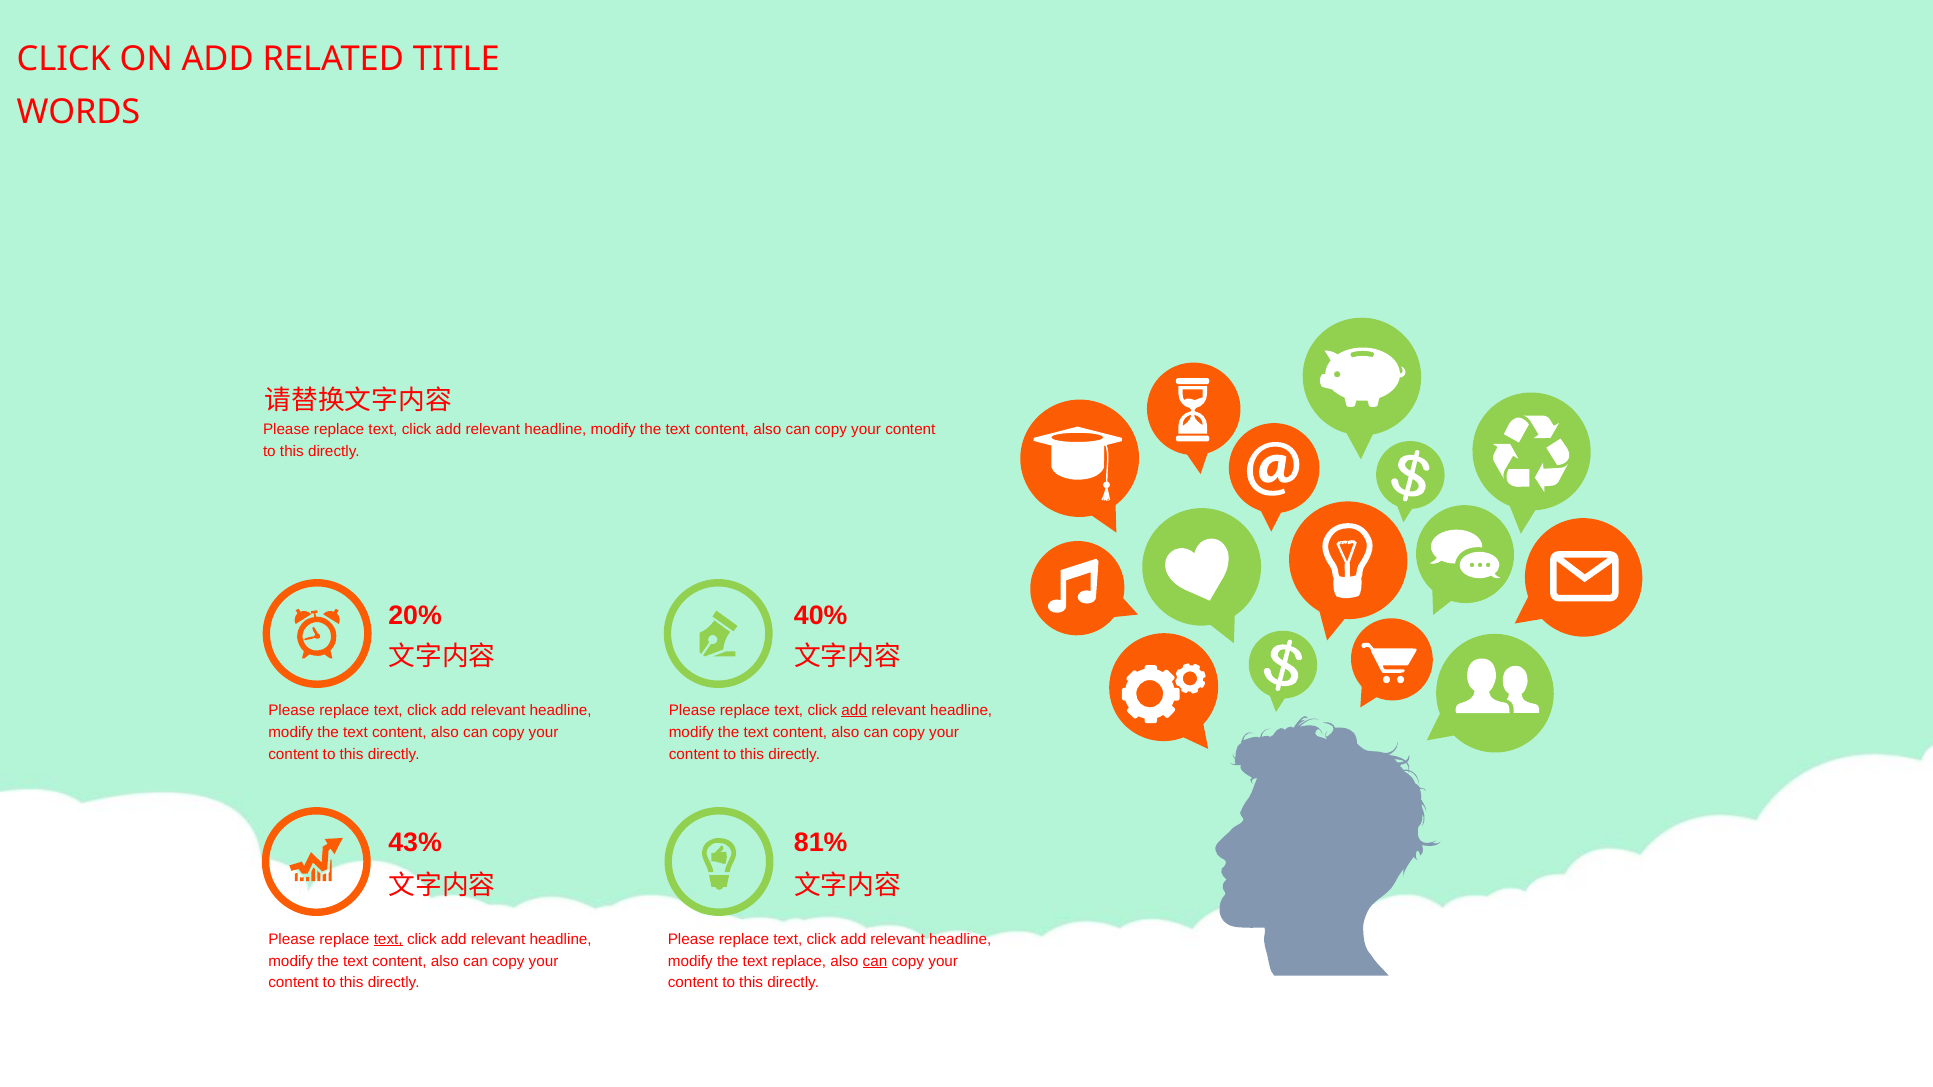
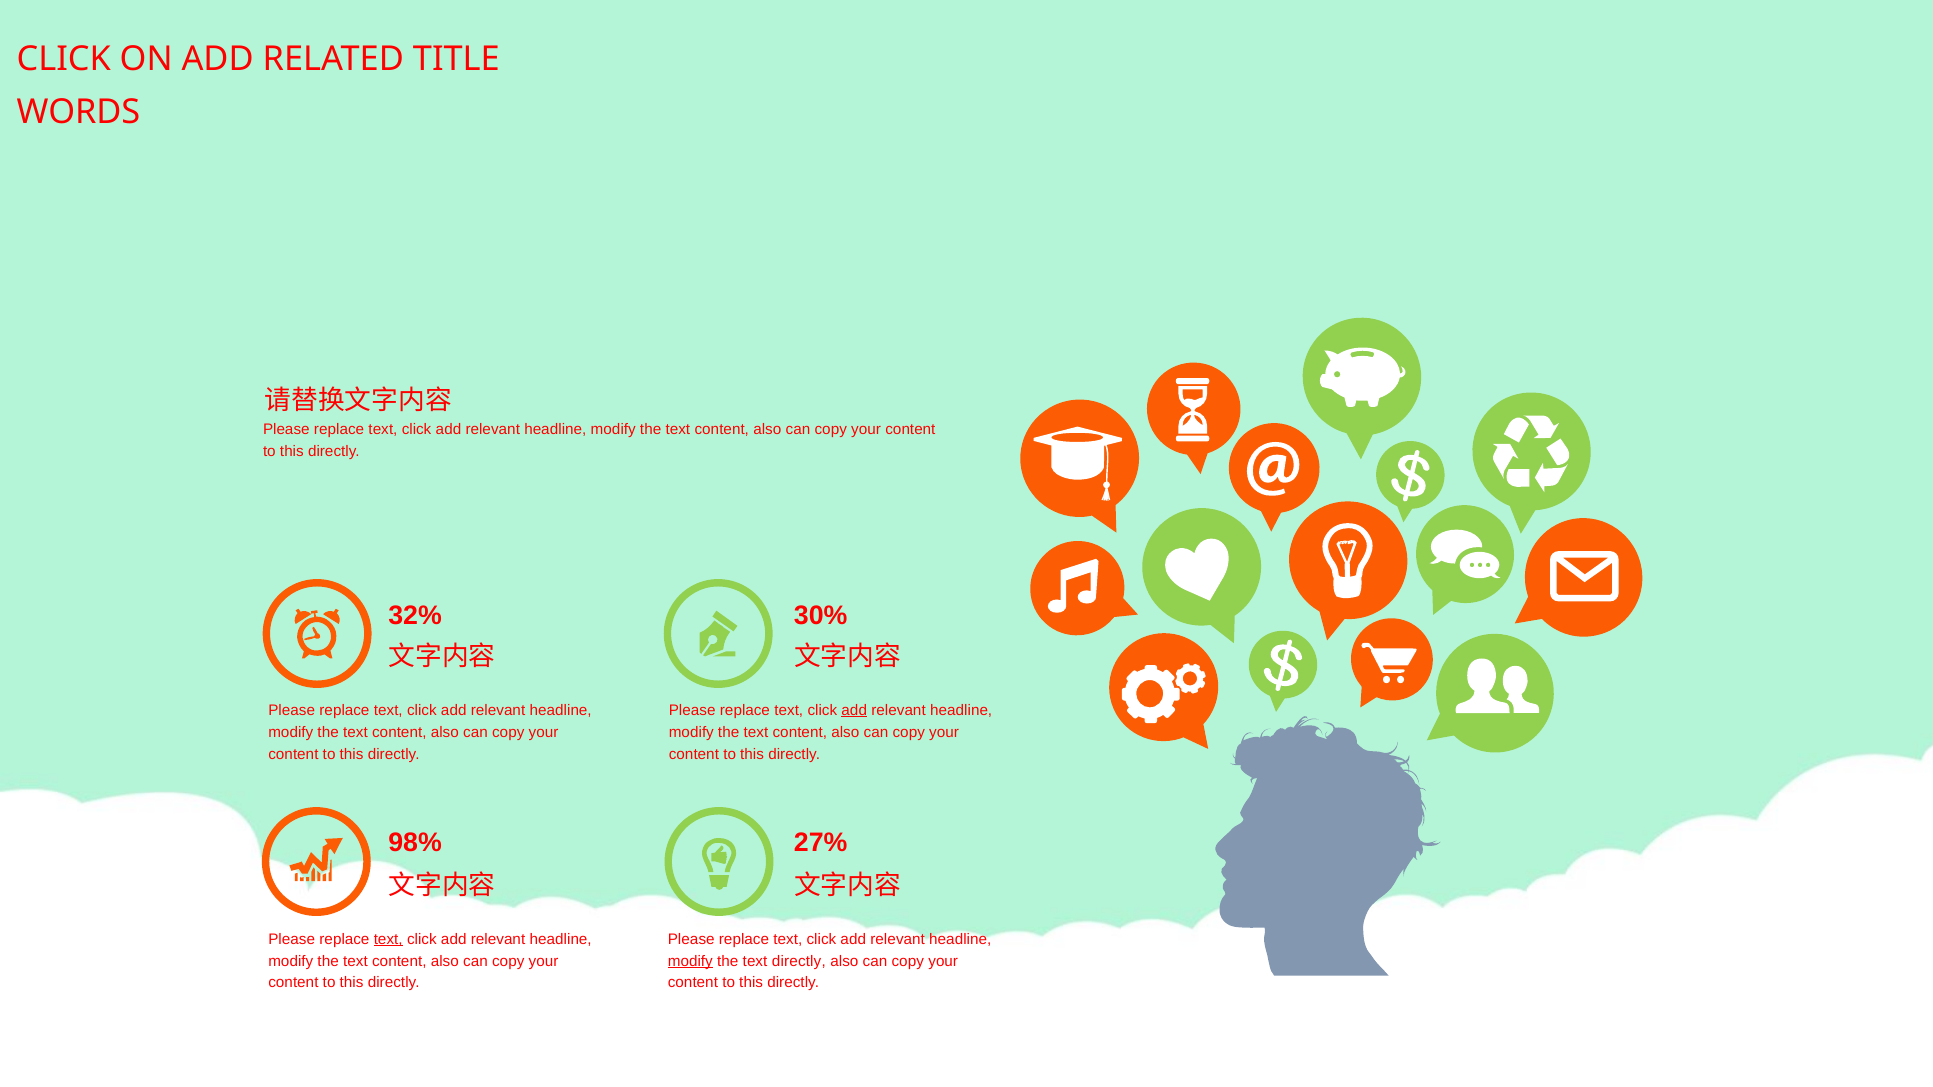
20%: 20% -> 32%
40%: 40% -> 30%
43%: 43% -> 98%
81%: 81% -> 27%
modify at (690, 961) underline: none -> present
text replace: replace -> directly
can at (875, 961) underline: present -> none
